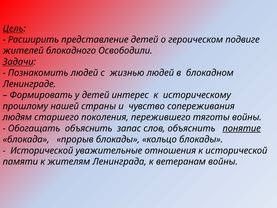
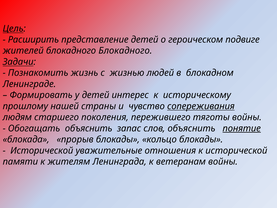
блокадного Освободили: Освободили -> Блокадного
Познакомить людей: людей -> жизнь
сопереживания underline: none -> present
